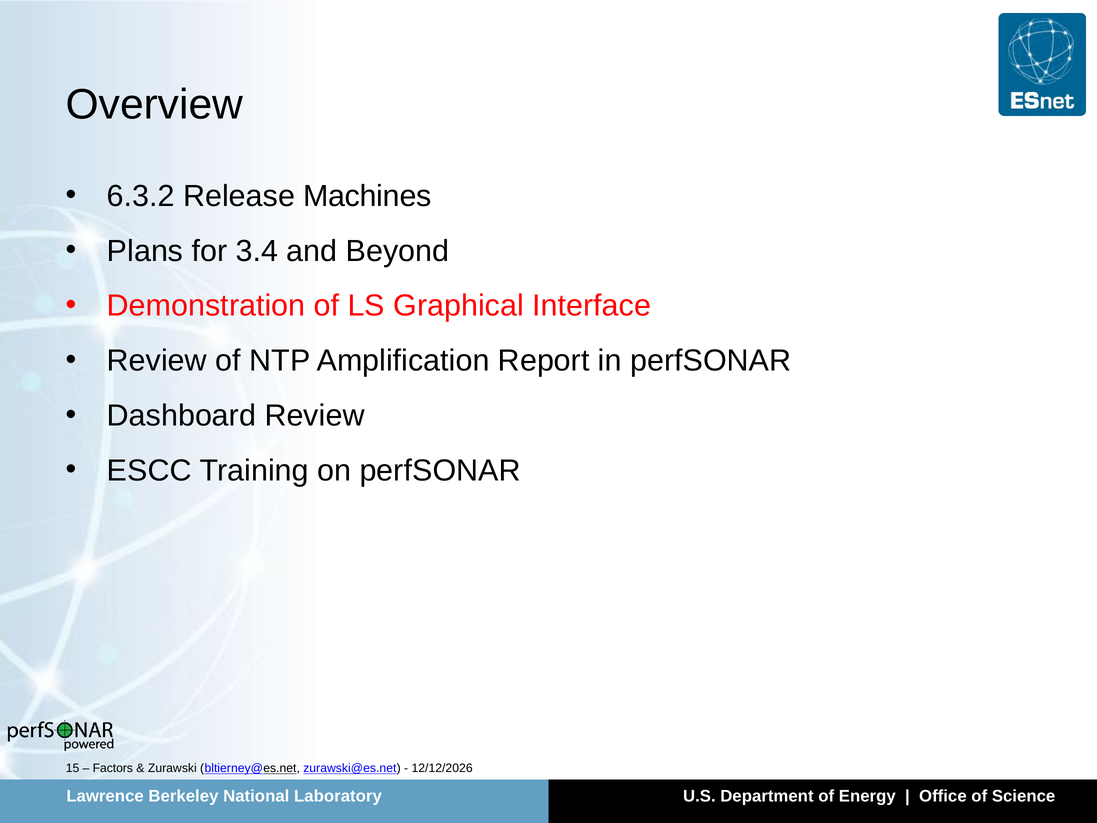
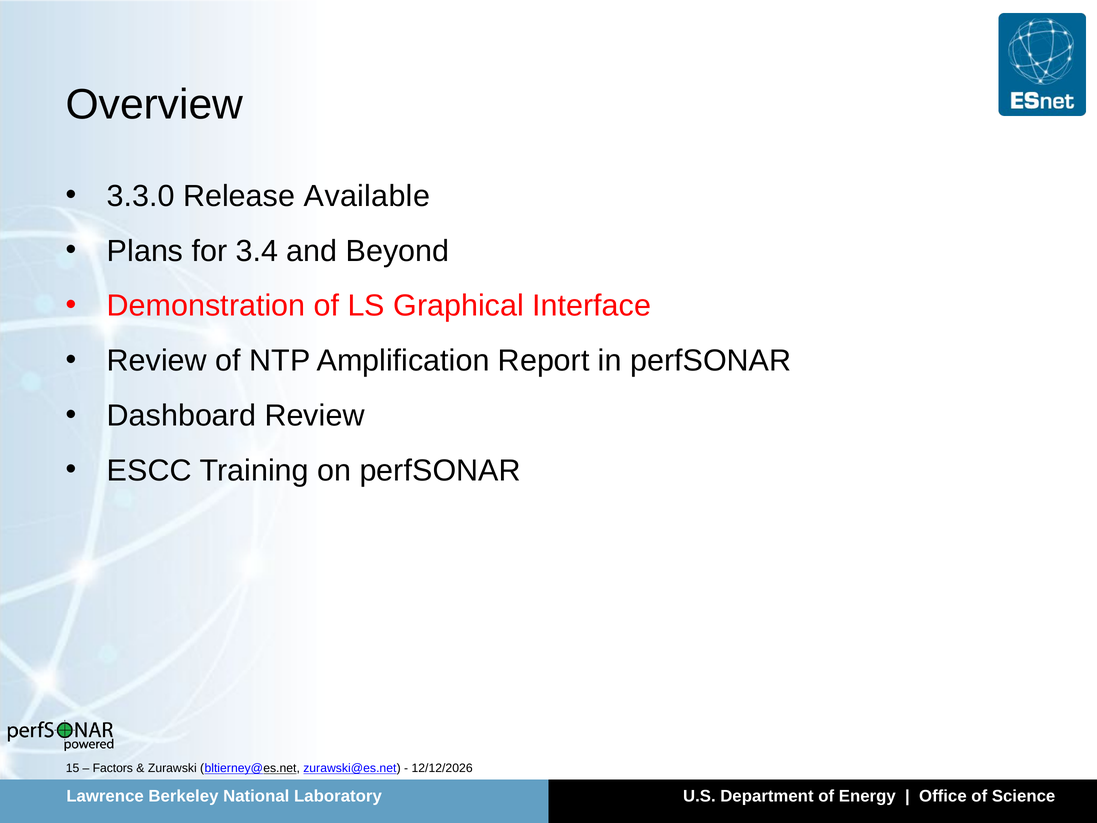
6.3.2: 6.3.2 -> 3.3.0
Machines: Machines -> Available
